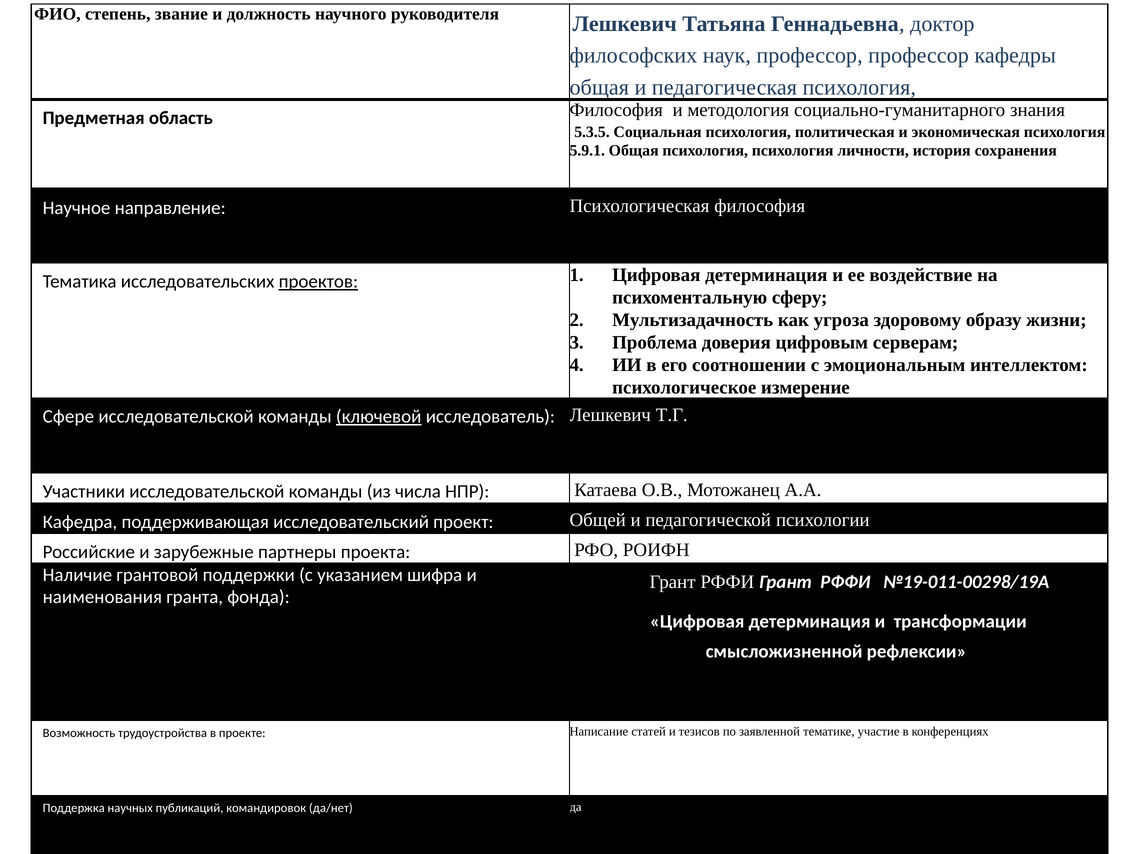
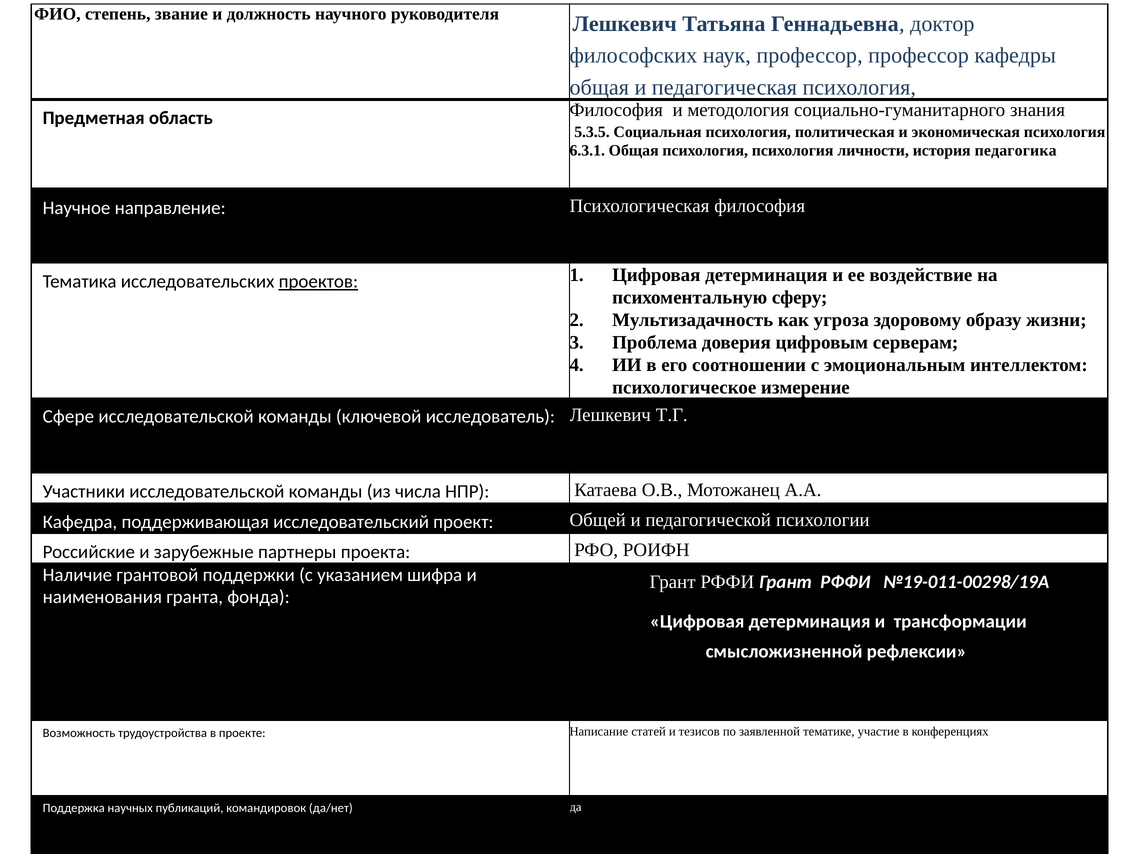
5.9.1: 5.9.1 -> 6.3.1
сохранения: сохранения -> педагогика
ключевой underline: present -> none
